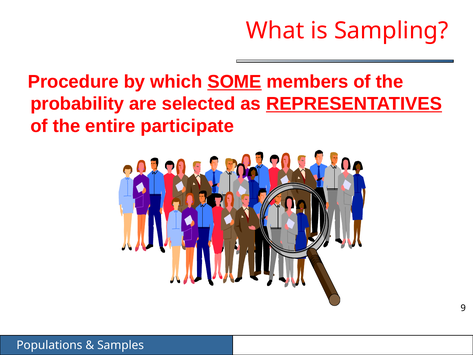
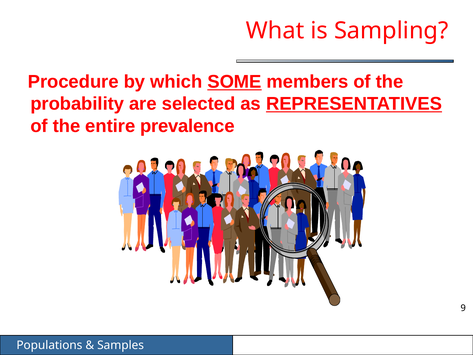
participate: participate -> prevalence
